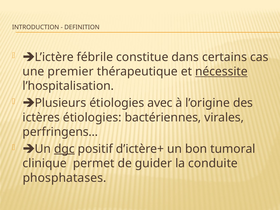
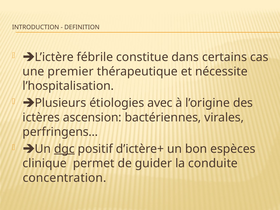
nécessite underline: present -> none
ictères étiologies: étiologies -> ascension
tumoral: tumoral -> espèces
phosphatases: phosphatases -> concentration
